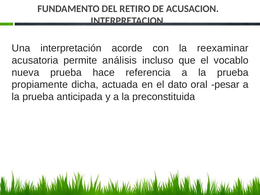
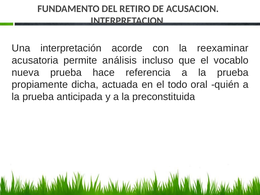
dato: dato -> todo
pesar: pesar -> quién
